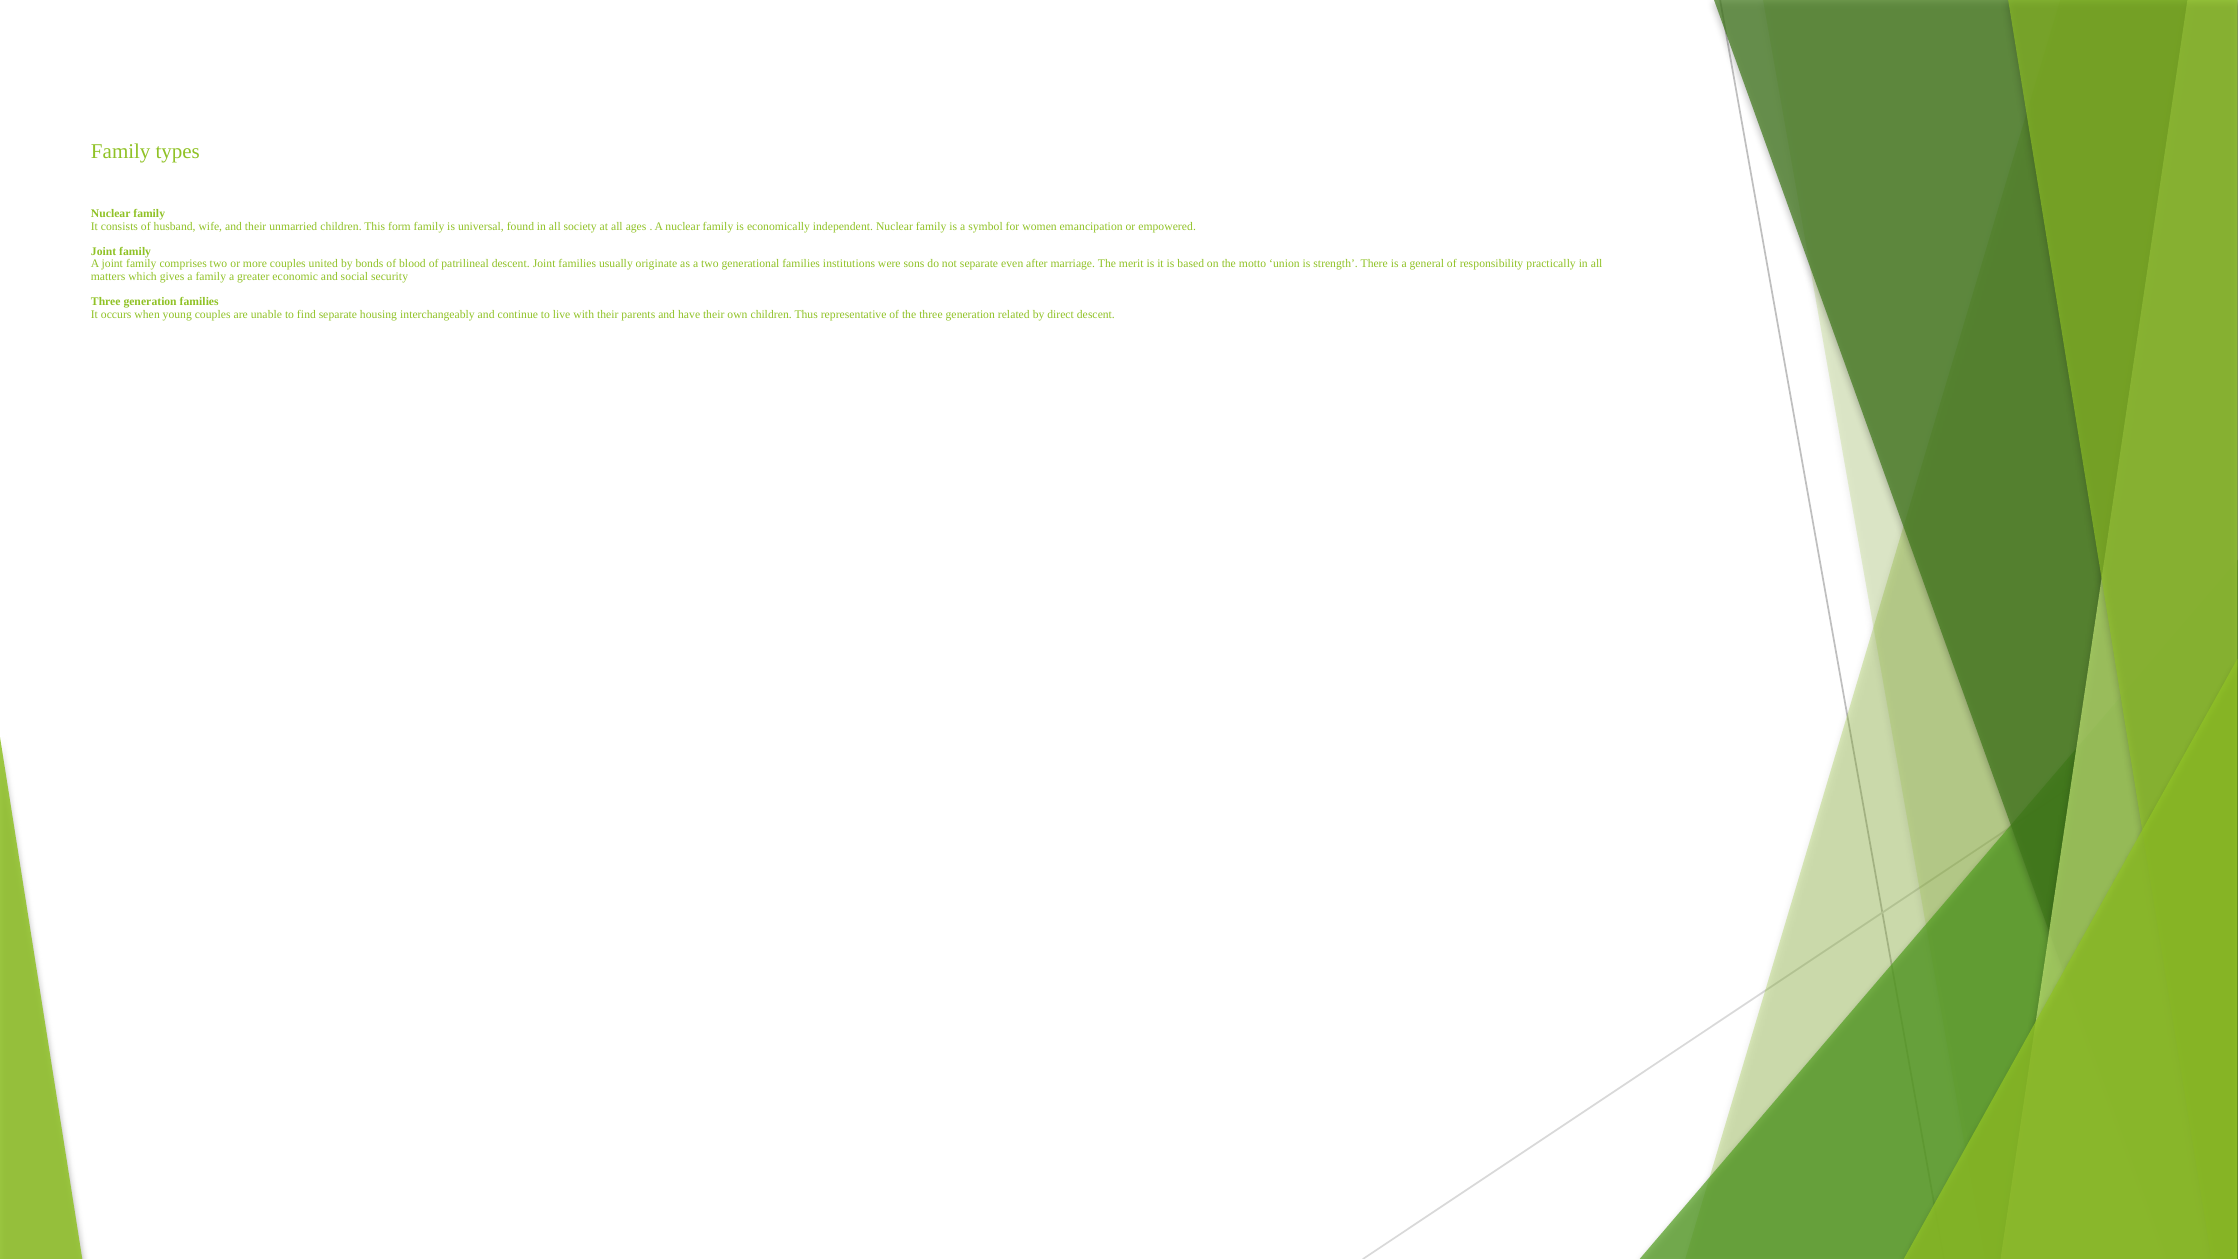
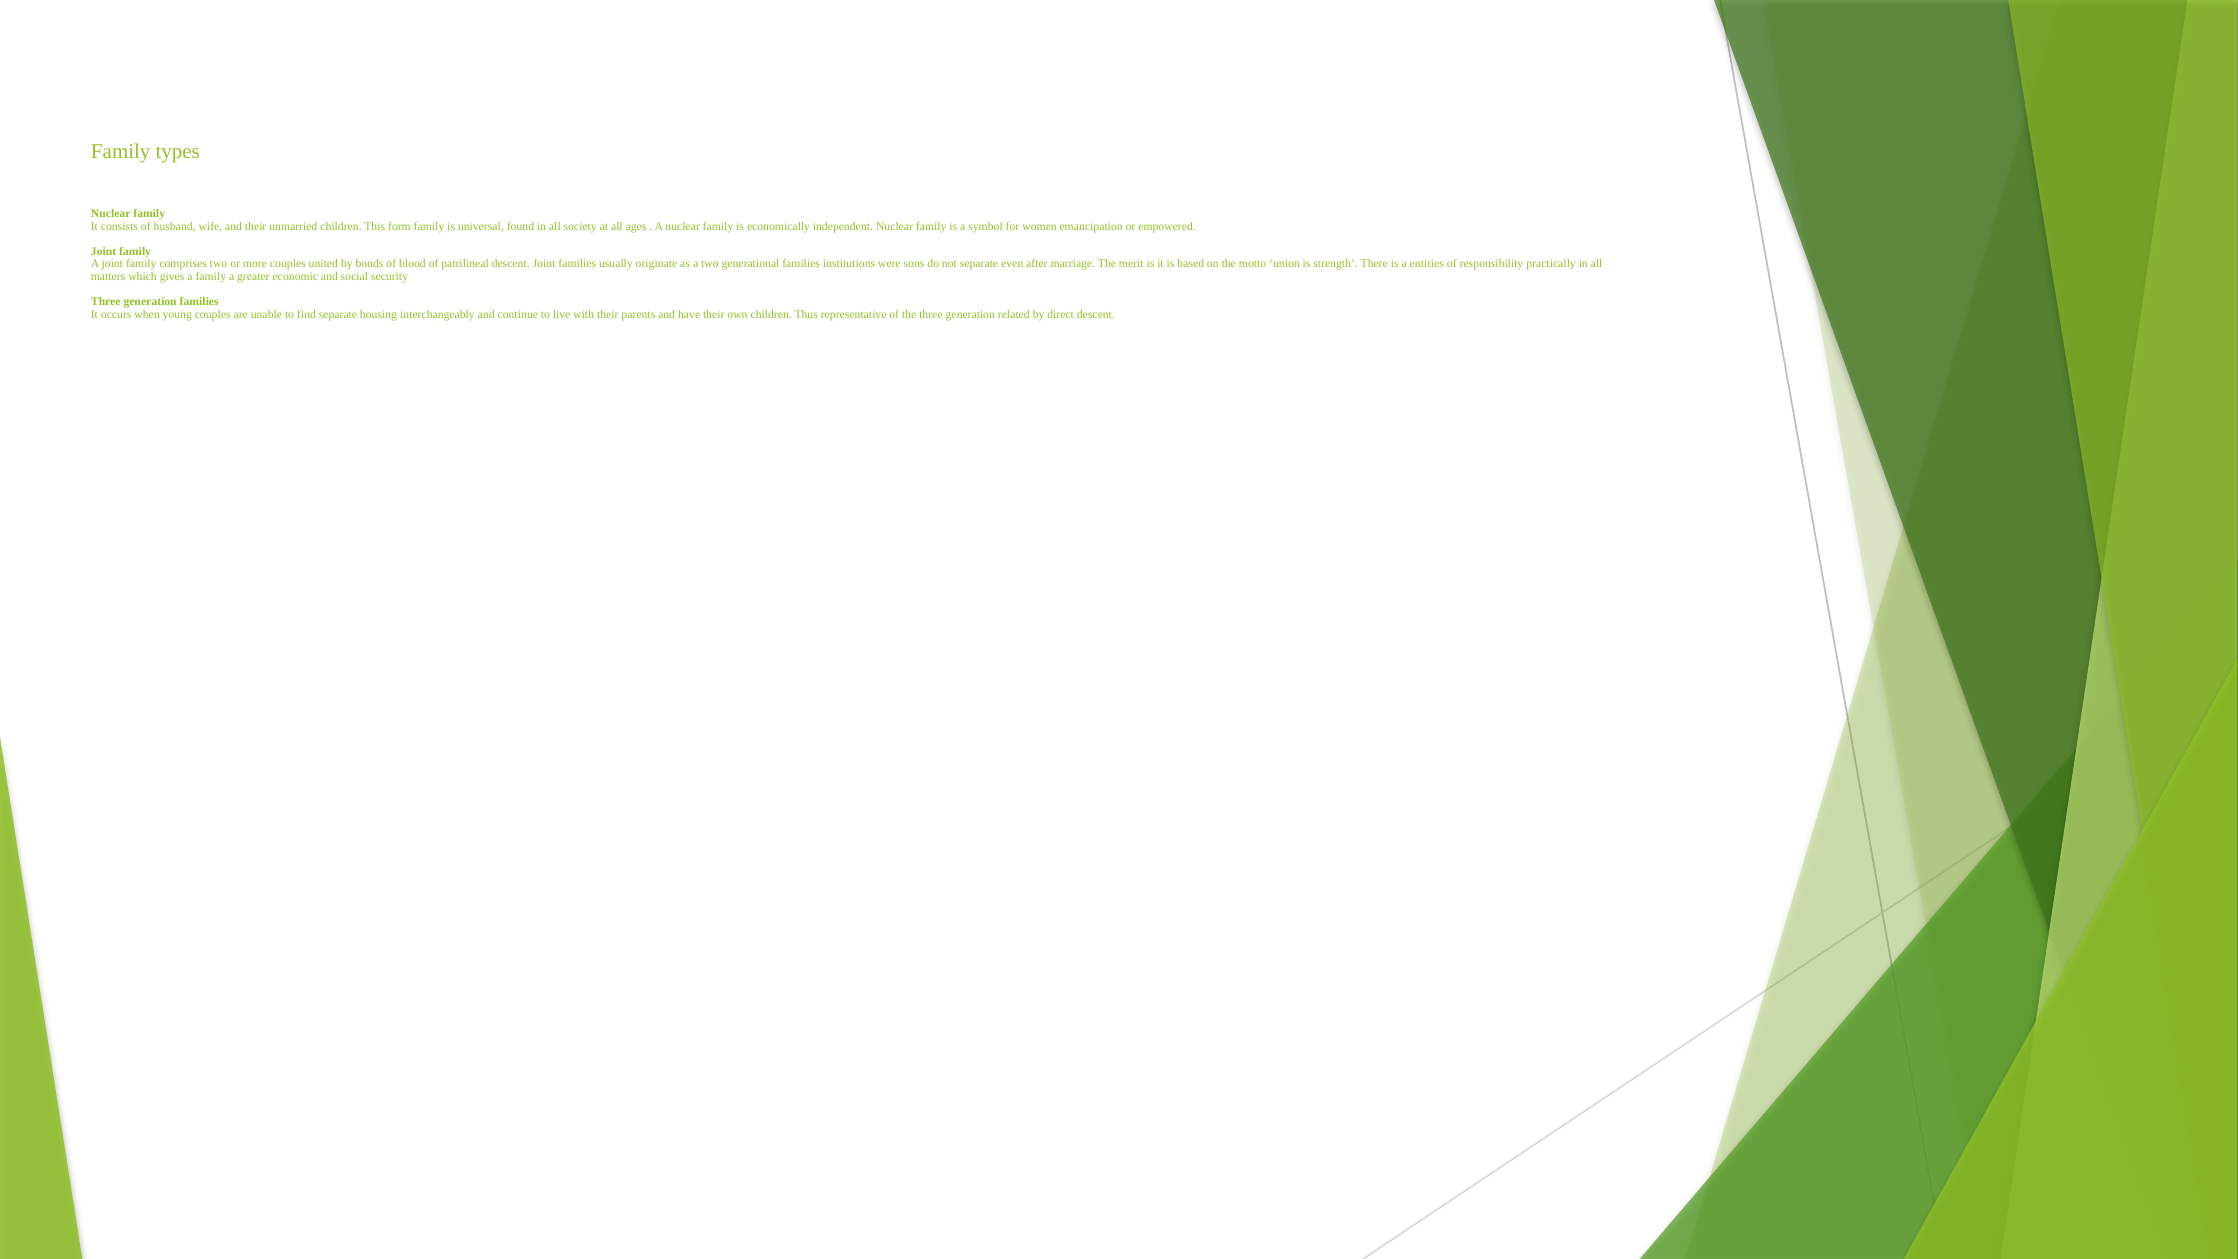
general: general -> entities
